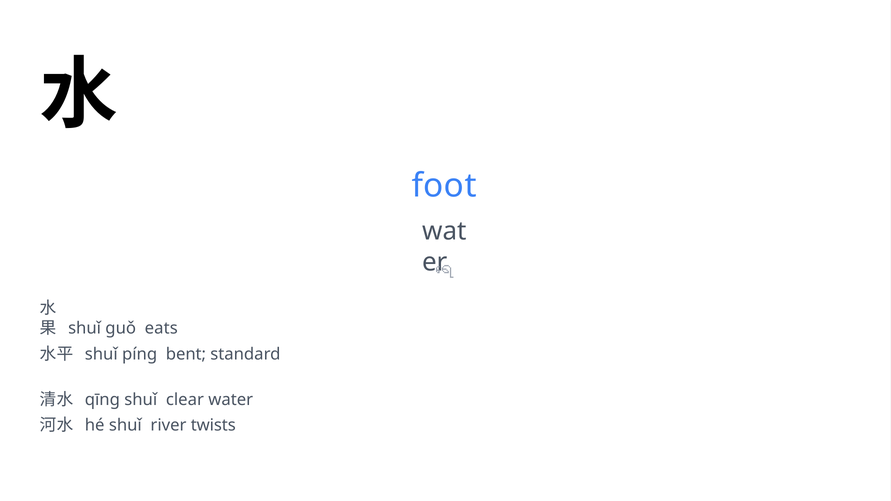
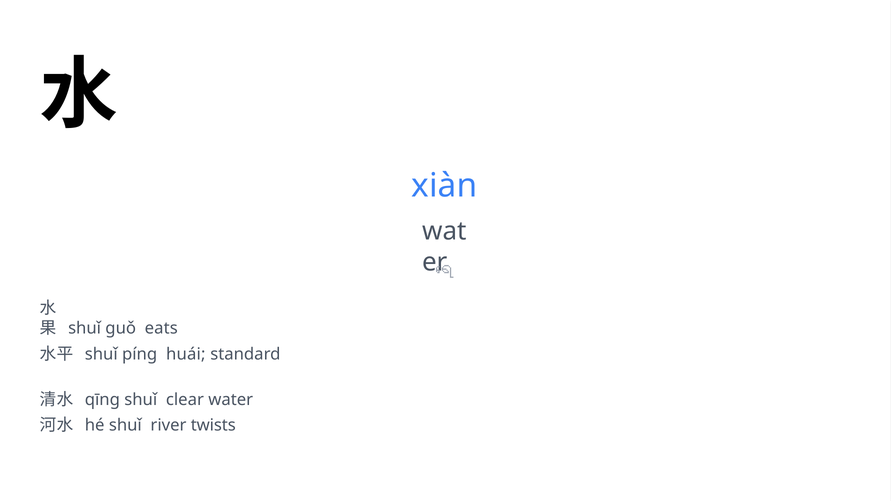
foot: foot -> xiàn
bent: bent -> huái
